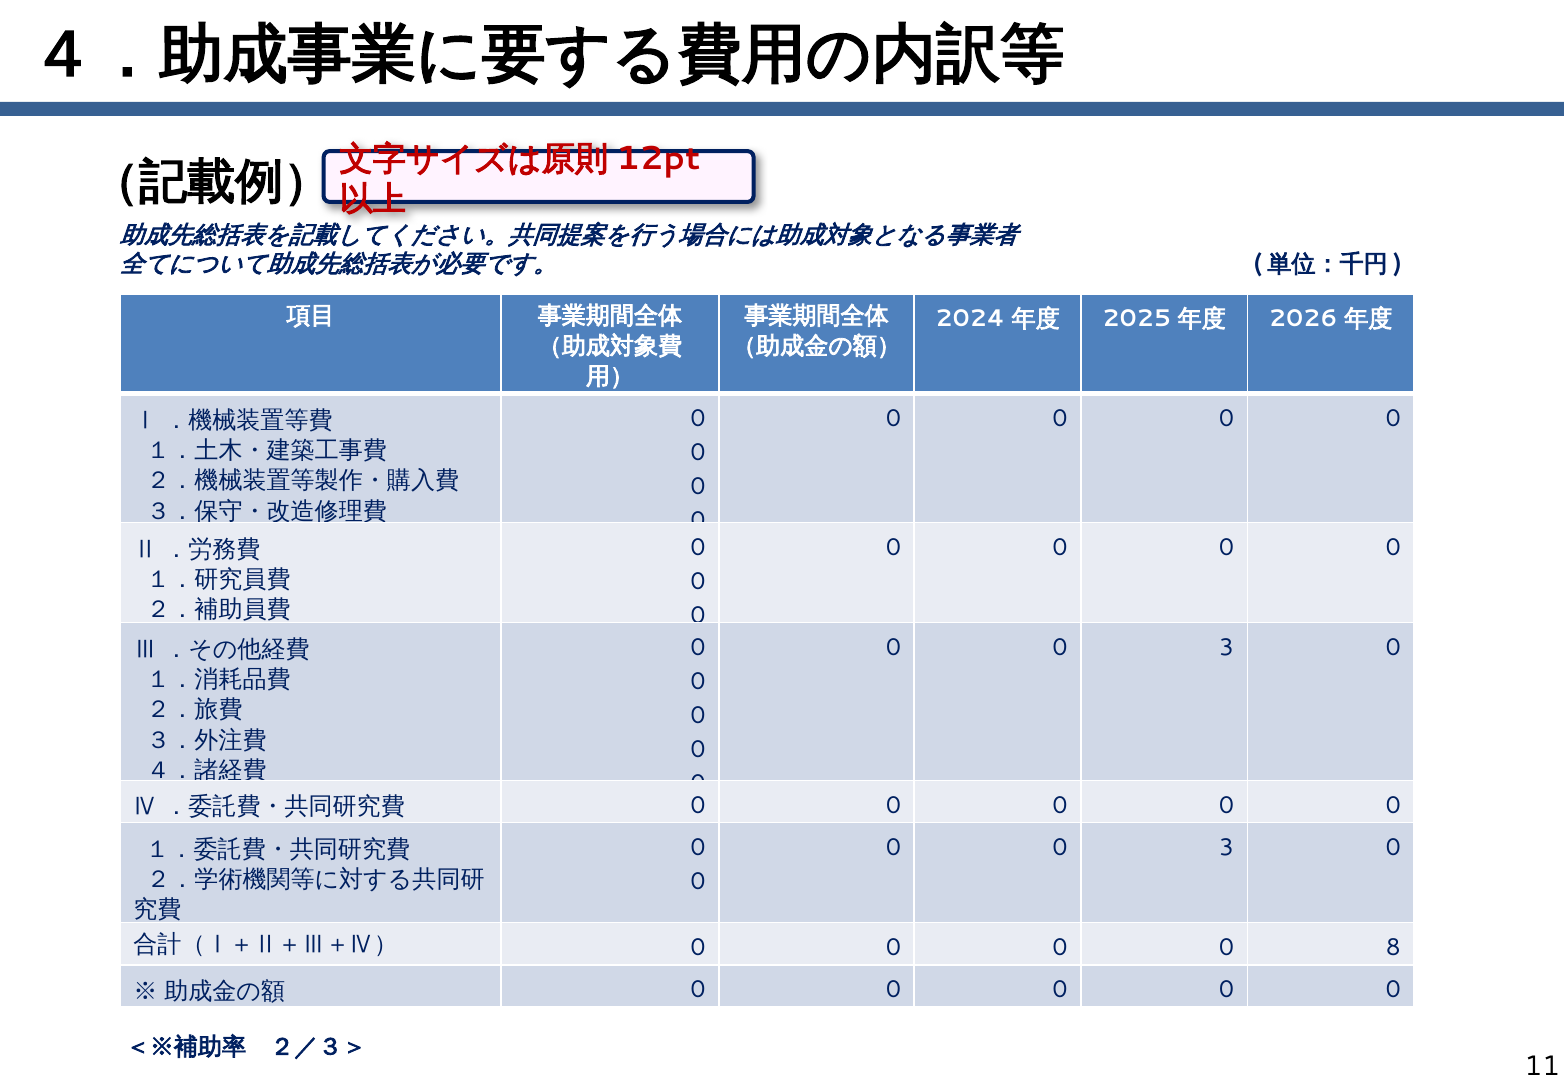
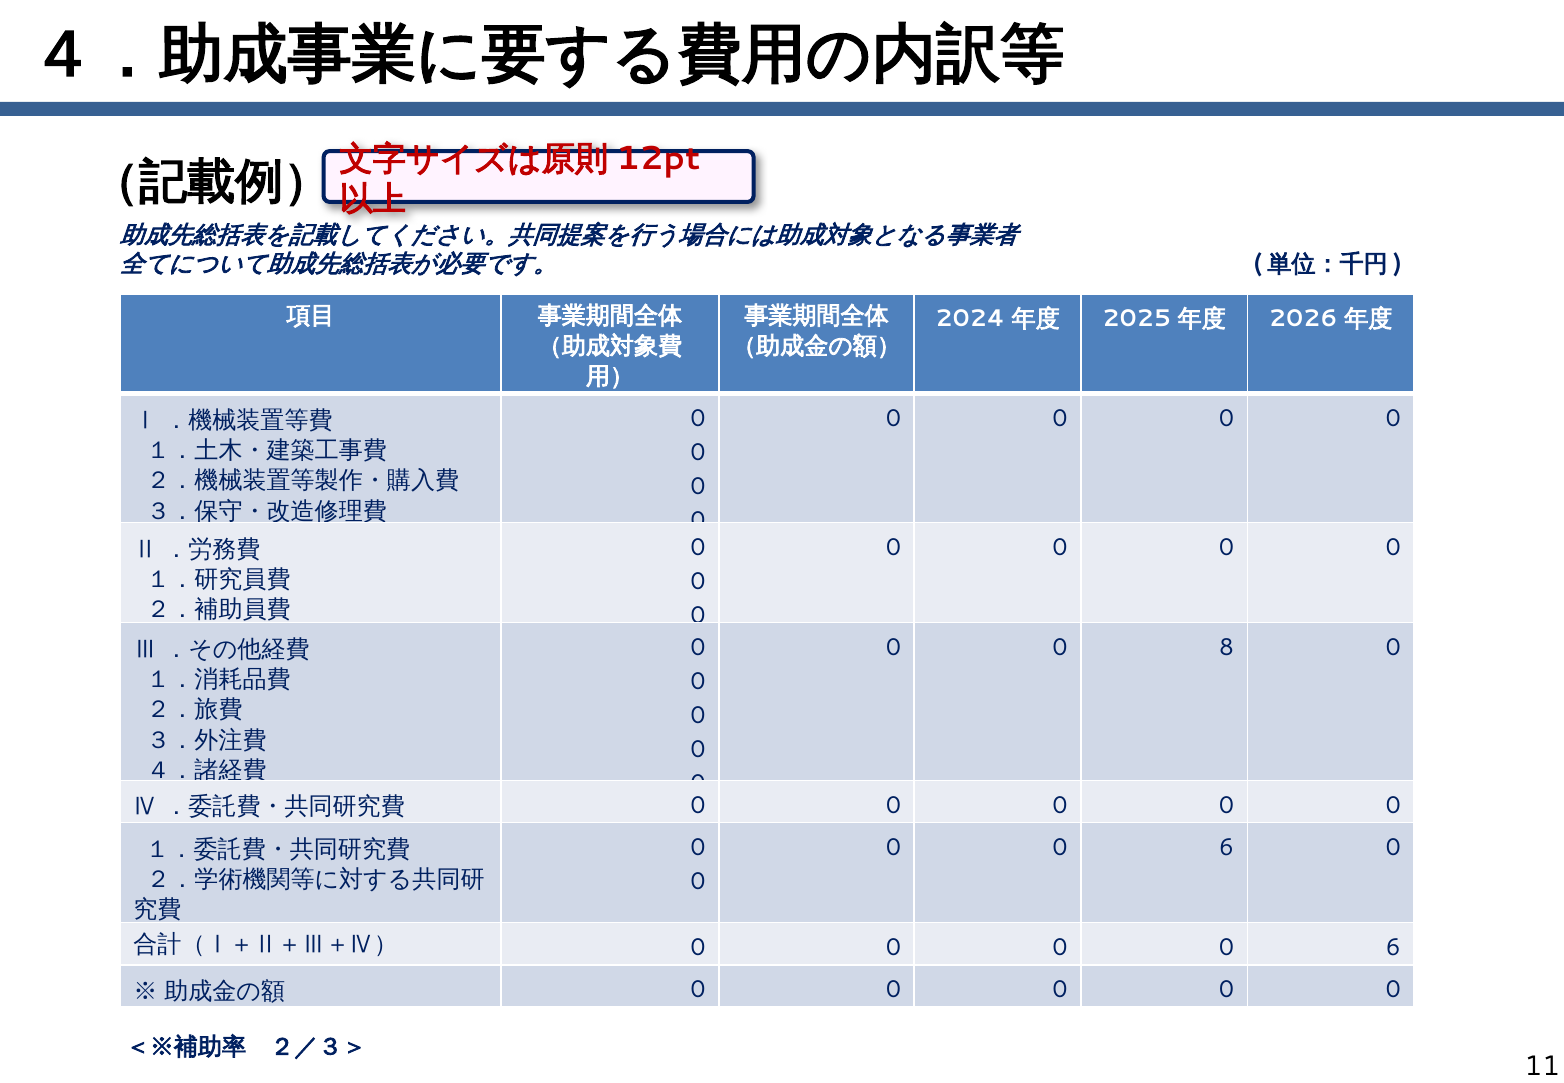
3 at (1227, 647): 3 -> 8
3 at (1227, 847): 3 -> 6
8 at (1393, 947): 8 -> 6
